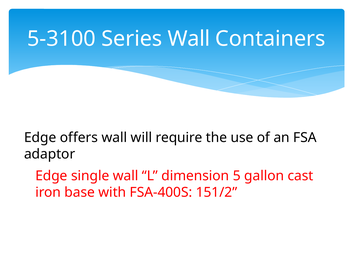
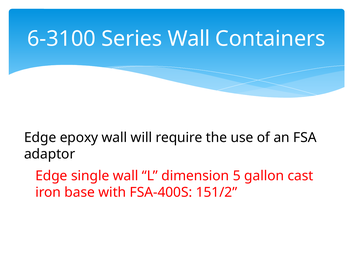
5-3100: 5-3100 -> 6-3100
offers: offers -> epoxy
